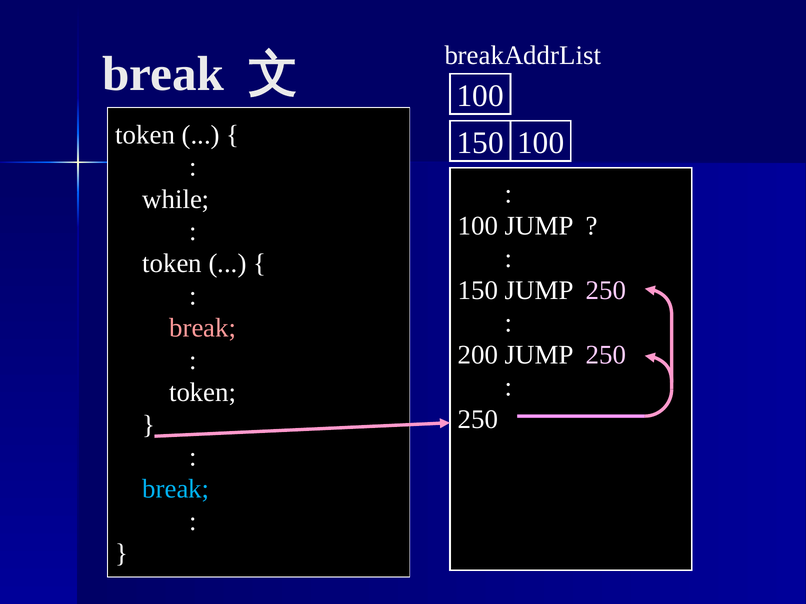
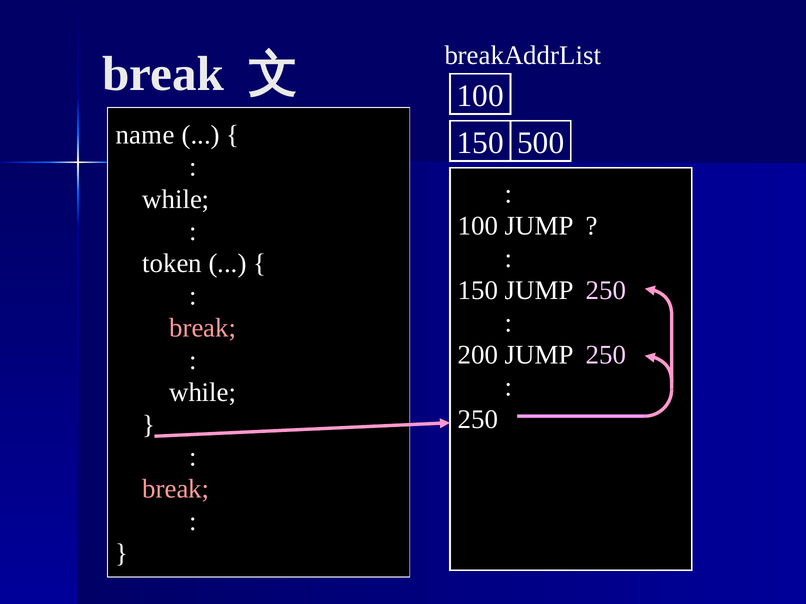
token at (145, 135): token -> name
150 100: 100 -> 500
token at (203, 393): token -> while
break at (176, 490) colour: light blue -> pink
